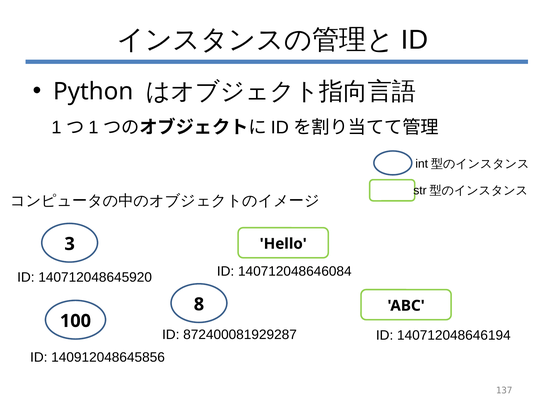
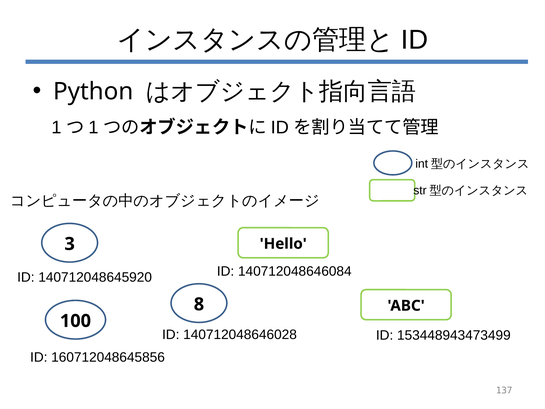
872400081929287: 872400081929287 -> 140712048646028
140712048646194: 140712048646194 -> 153448943473499
140912048645856: 140912048645856 -> 160712048645856
